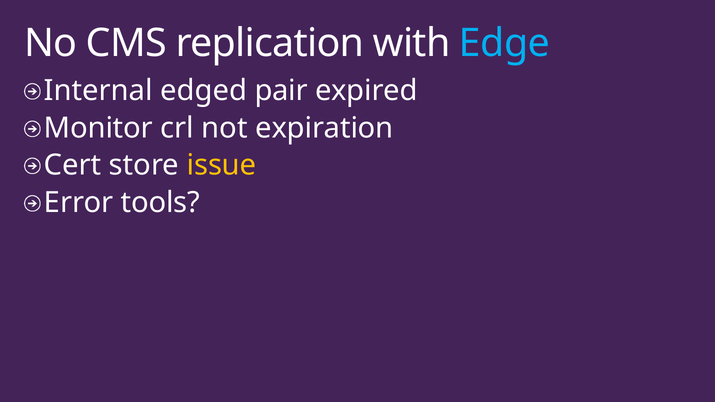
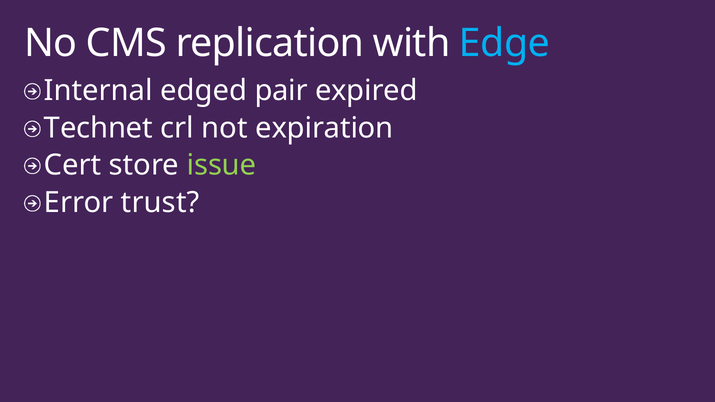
Monitor: Monitor -> Technet
issue colour: yellow -> light green
tools: tools -> trust
